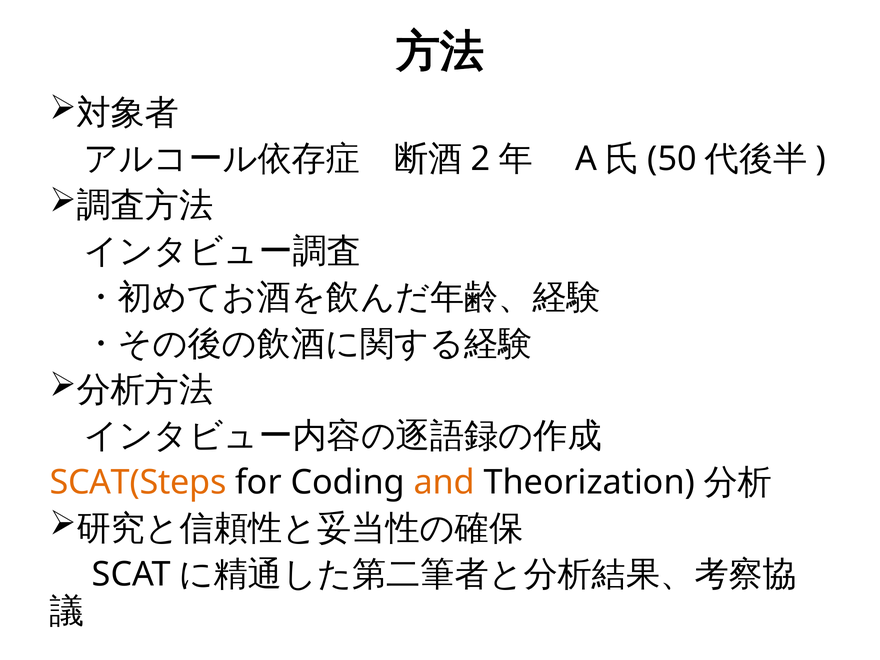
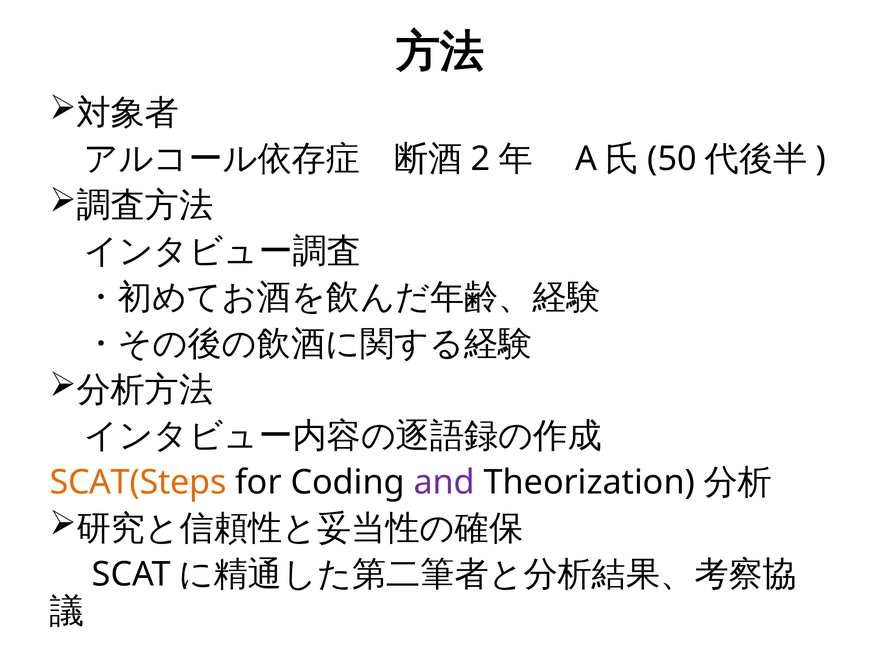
and colour: orange -> purple
